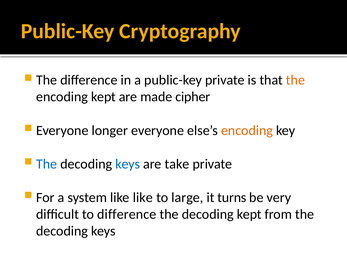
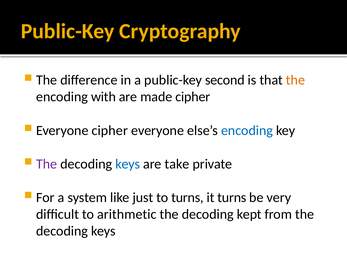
public-key private: private -> second
encoding kept: kept -> with
Everyone longer: longer -> cipher
encoding at (247, 131) colour: orange -> blue
The at (47, 164) colour: blue -> purple
like like: like -> just
to large: large -> turns
to difference: difference -> arithmetic
